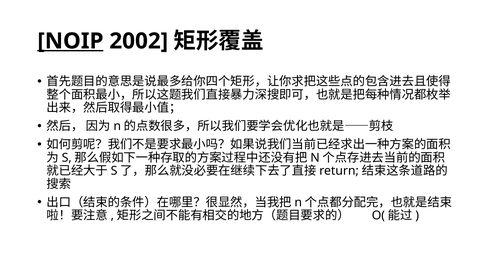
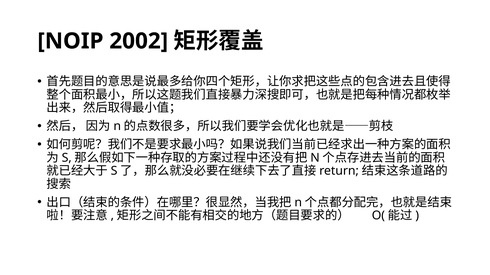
NOIP underline: present -> none
